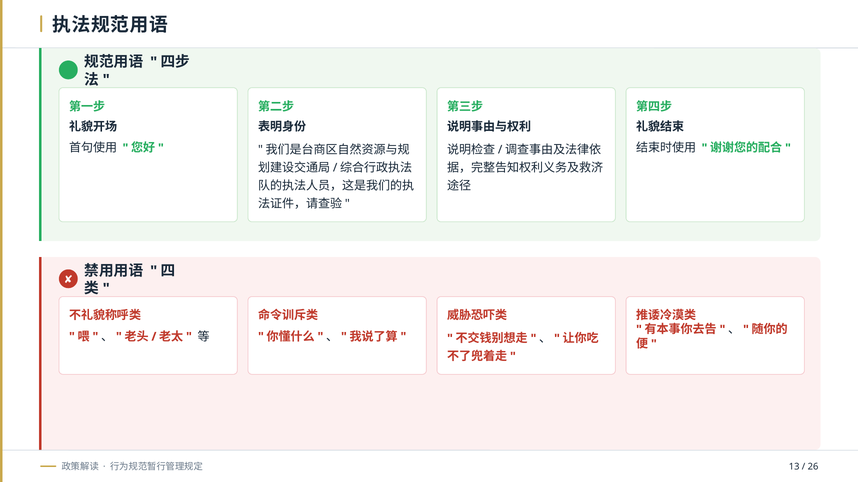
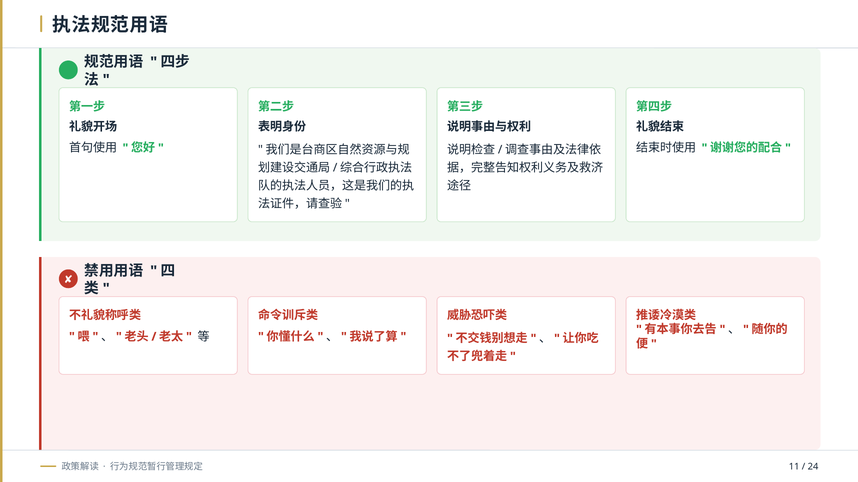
13: 13 -> 11
26: 26 -> 24
